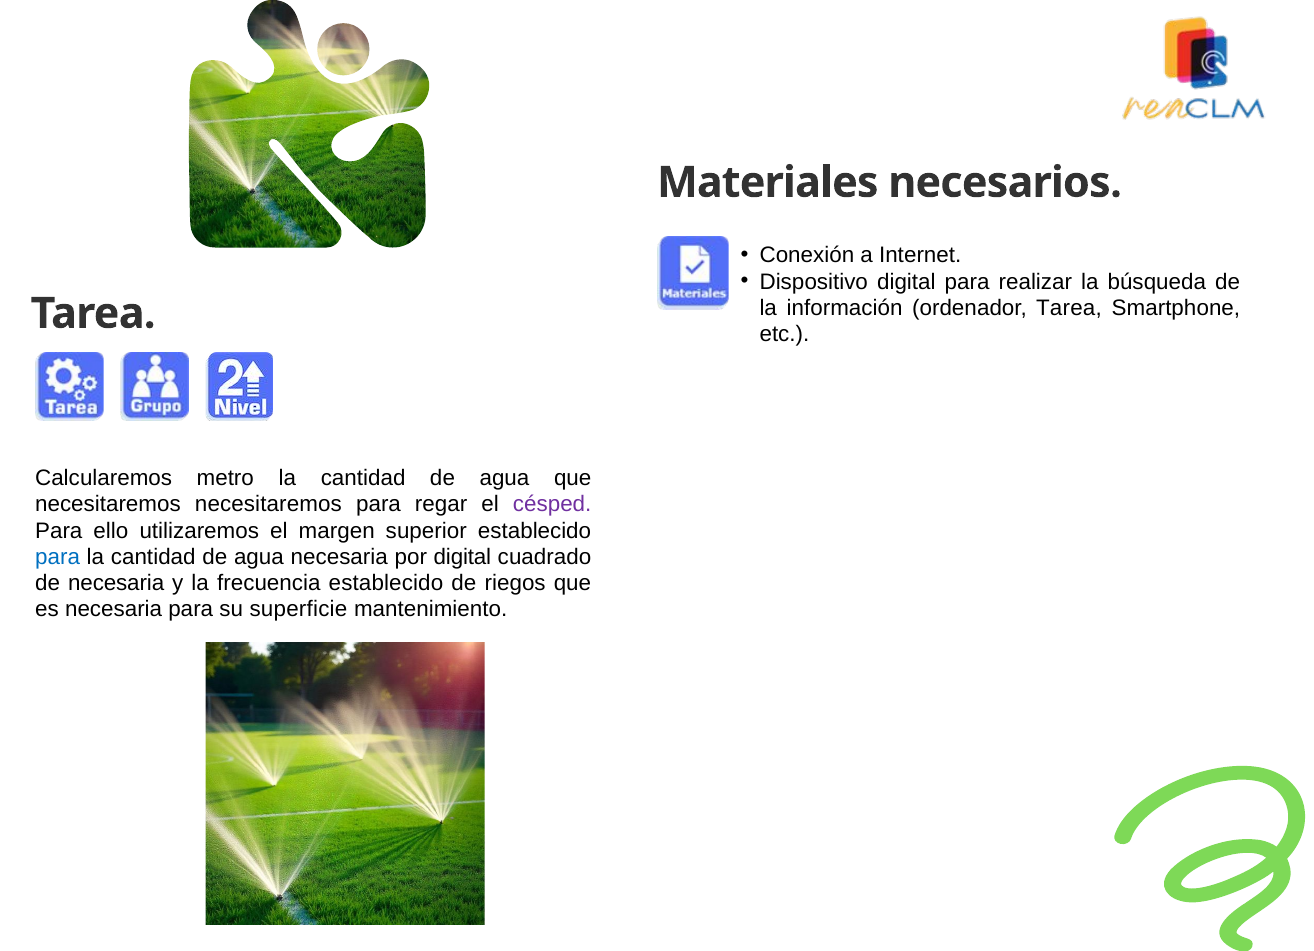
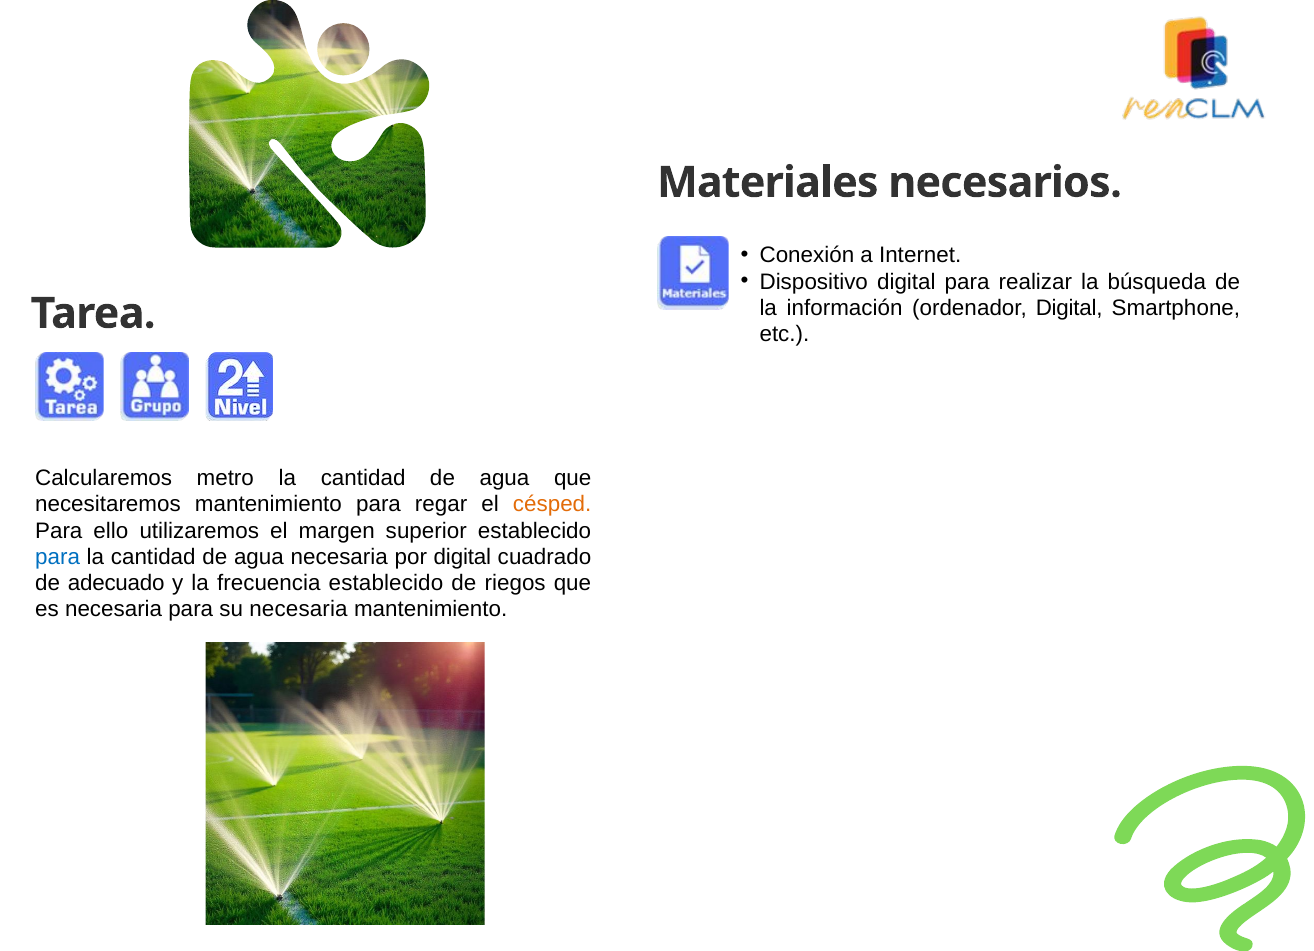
ordenador Tarea: Tarea -> Digital
necesitaremos necesitaremos: necesitaremos -> mantenimiento
césped colour: purple -> orange
de necesaria: necesaria -> adecuado
su superficie: superficie -> necesaria
